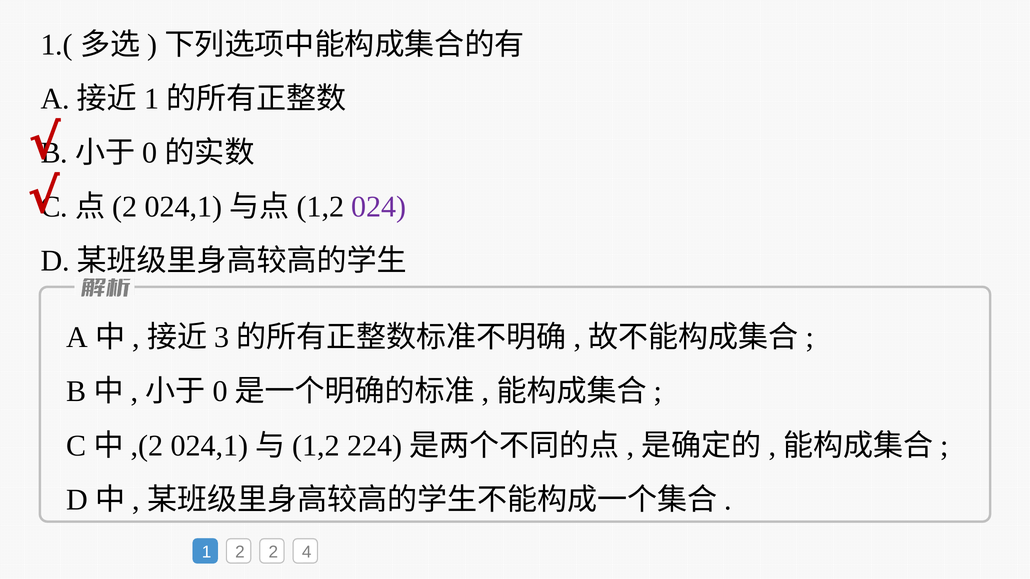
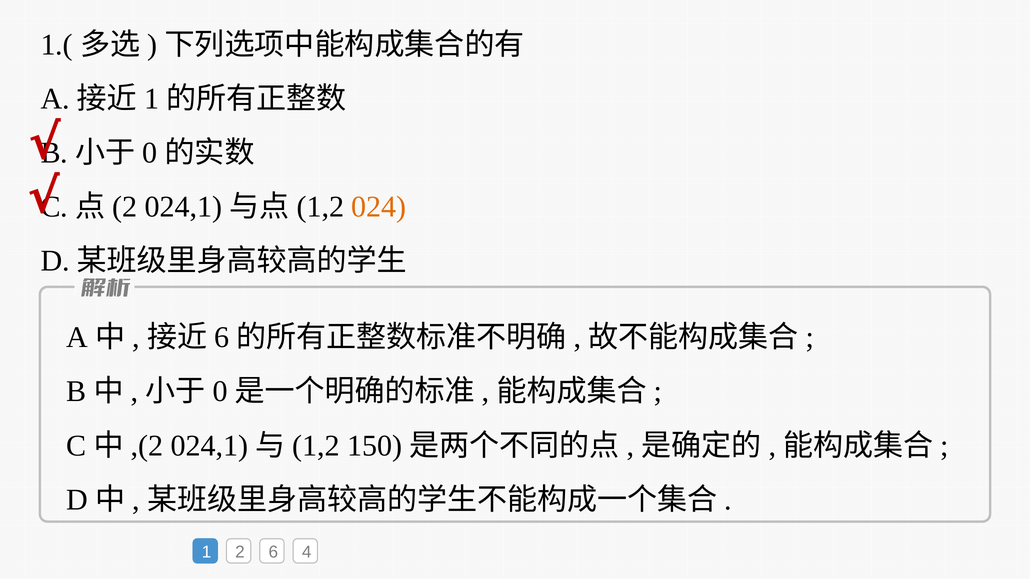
024 colour: purple -> orange
3 at (222, 338): 3 -> 6
224: 224 -> 150
2 2: 2 -> 6
